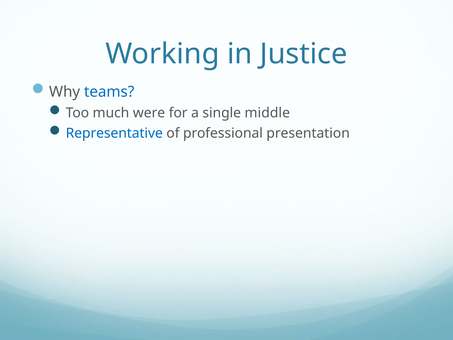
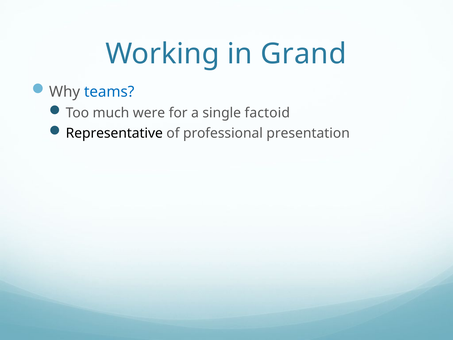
Justice: Justice -> Grand
middle: middle -> factoid
Representative colour: blue -> black
